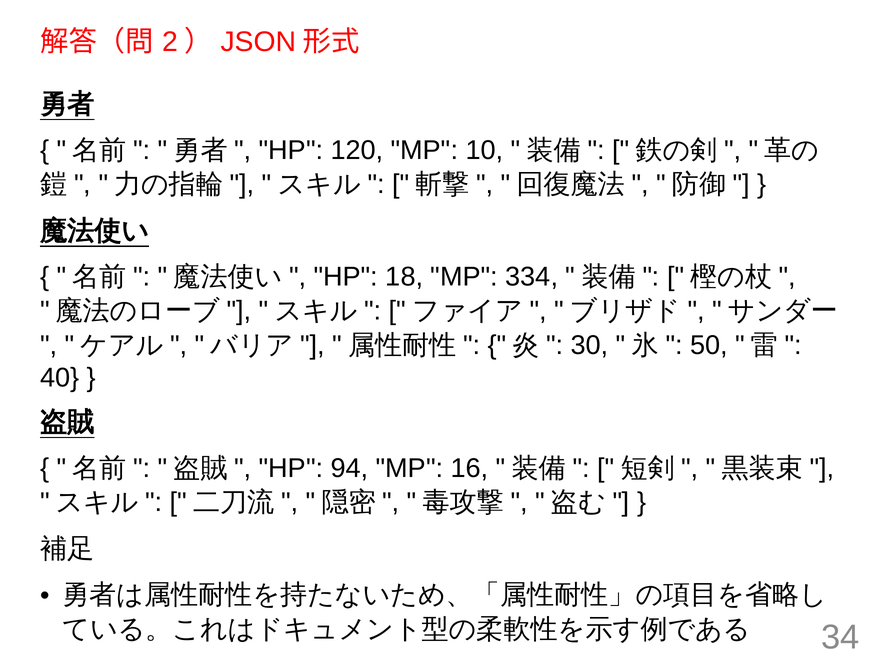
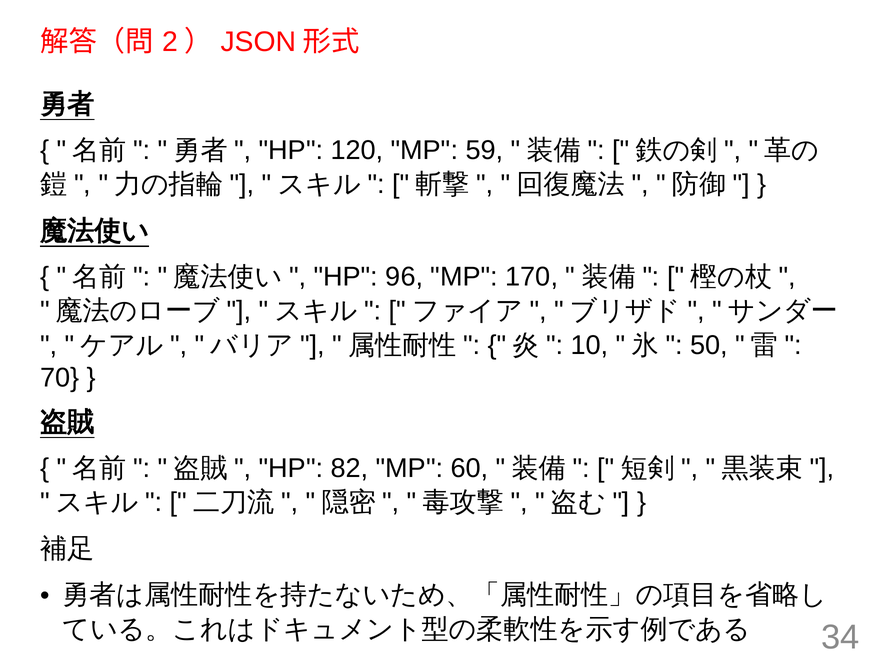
10: 10 -> 59
18: 18 -> 96
334: 334 -> 170
30: 30 -> 10
40: 40 -> 70
94: 94 -> 82
16: 16 -> 60
